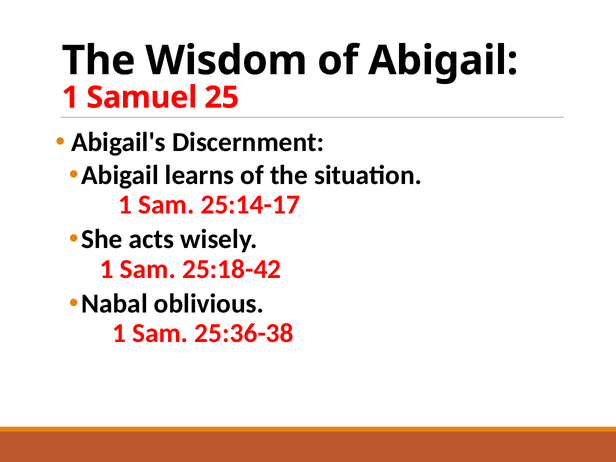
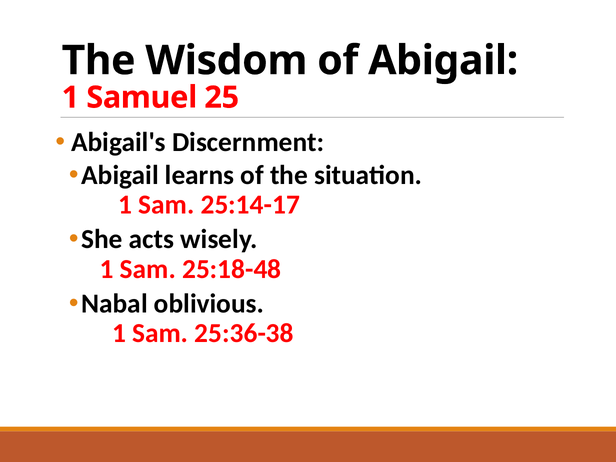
25:18-42: 25:18-42 -> 25:18-48
